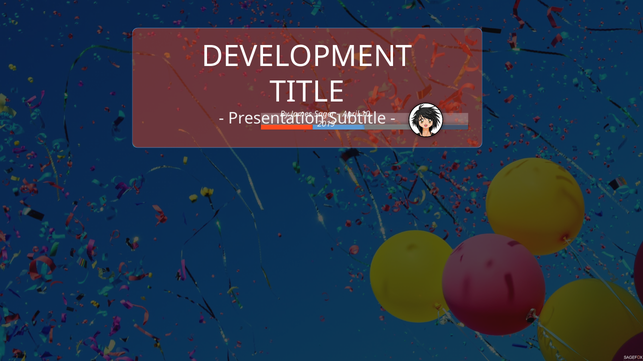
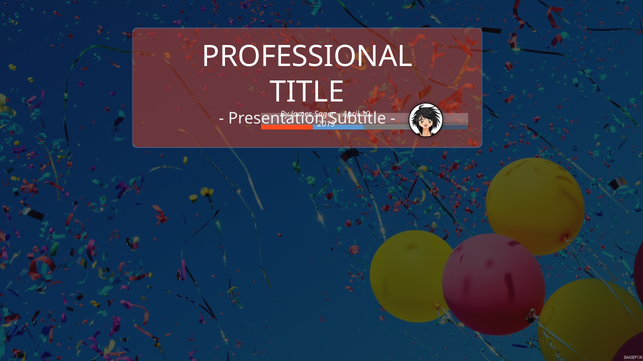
DEVELOPMENT: DEVELOPMENT -> PROFESSIONAL
